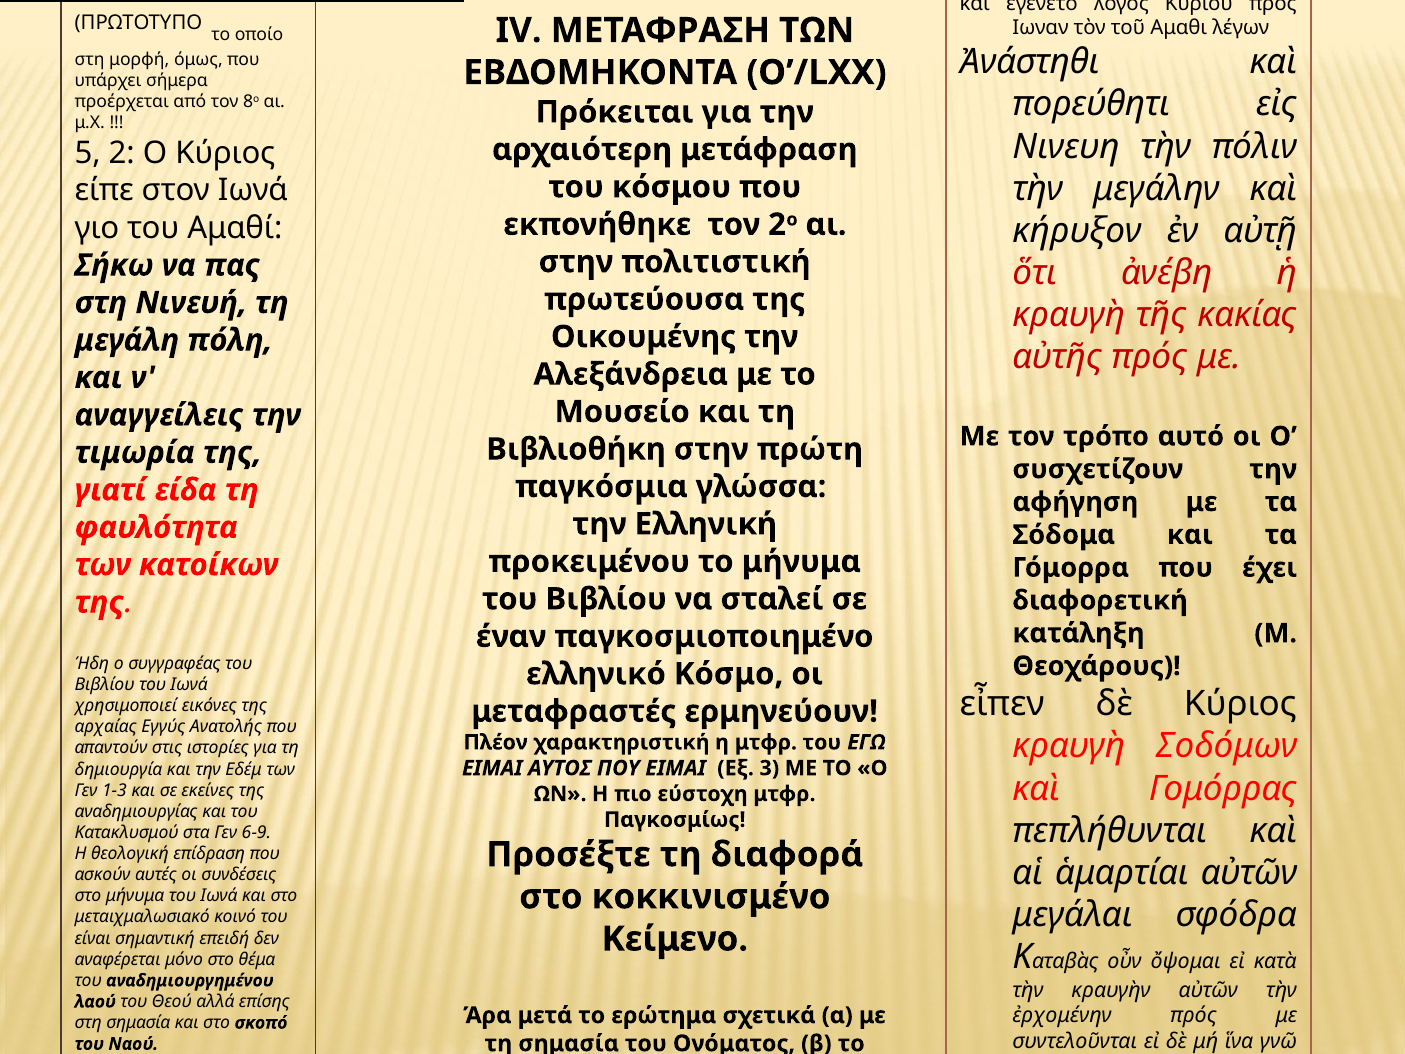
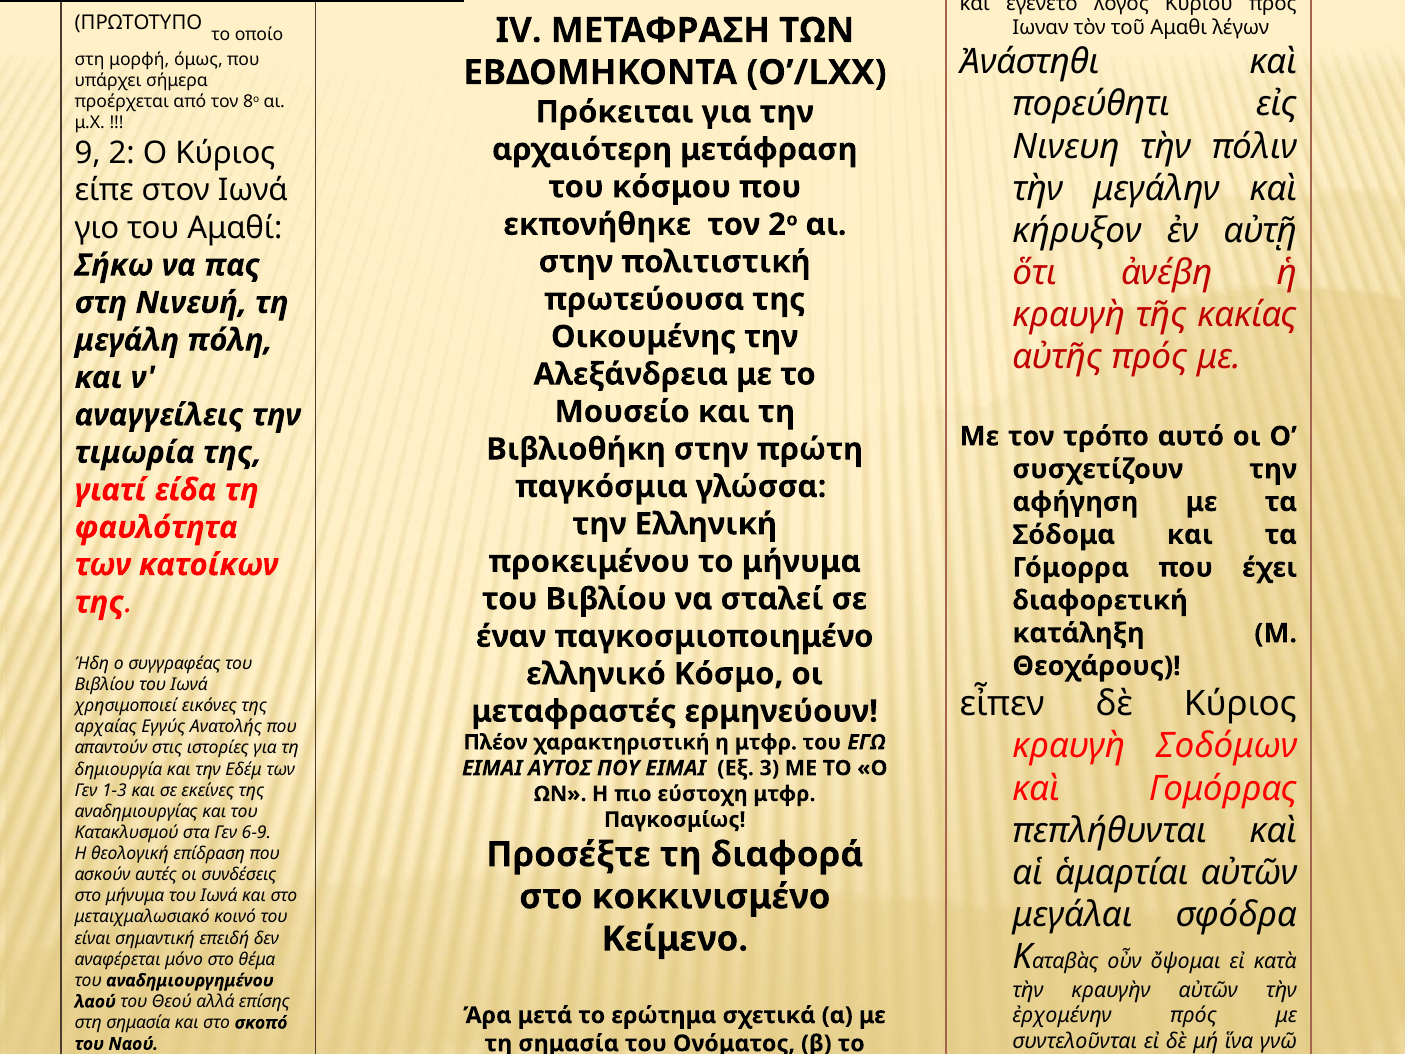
5: 5 -> 9
